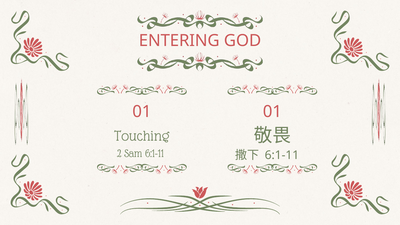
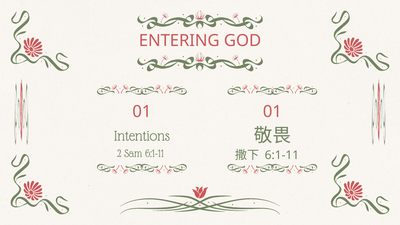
Touching: Touching -> Intentions
